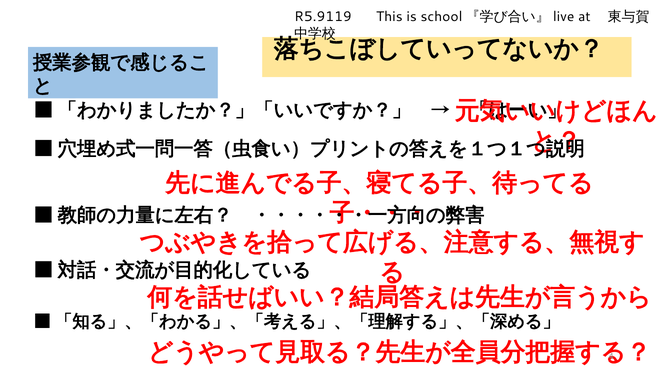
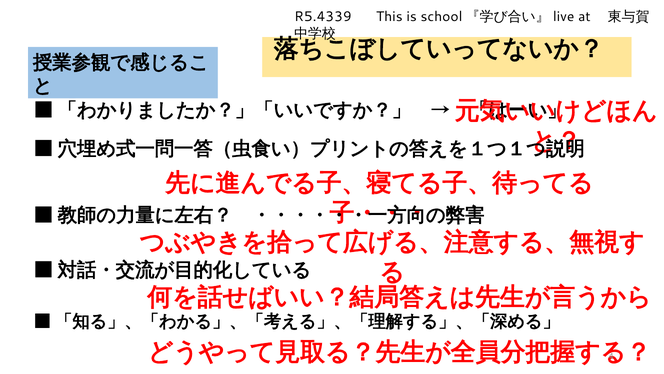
R5.9119: R5.9119 -> R5.4339
